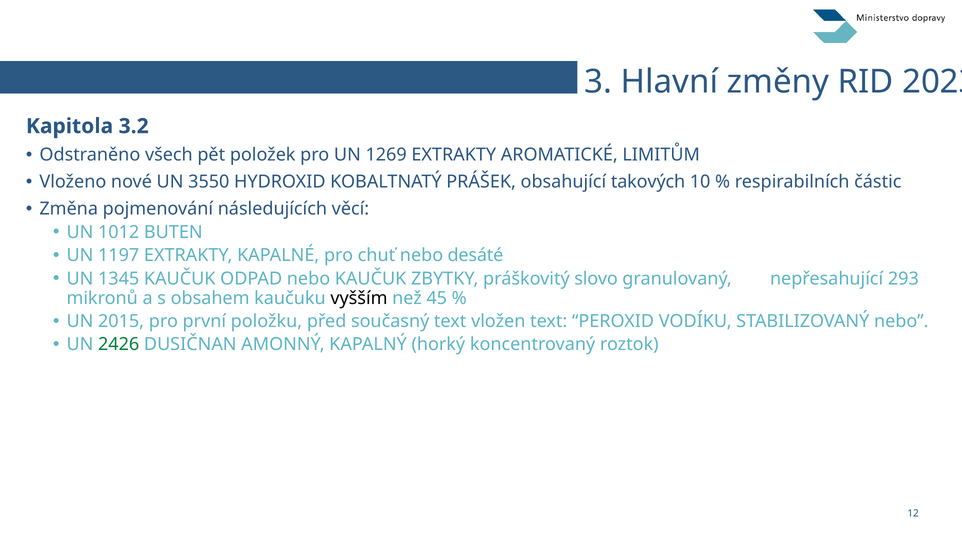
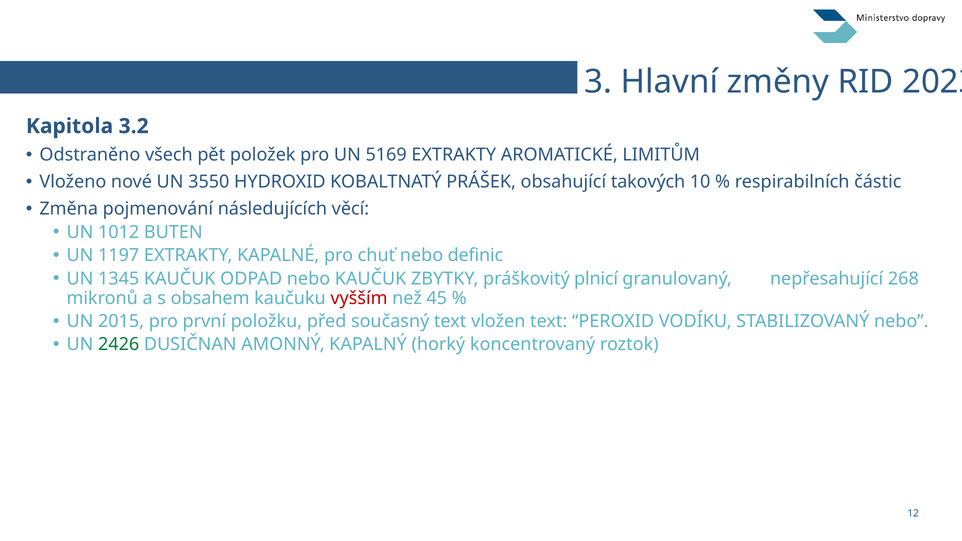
1269: 1269 -> 5169
desáté: desáté -> definic
slovo: slovo -> plnicí
293: 293 -> 268
vyšším colour: black -> red
